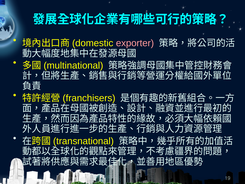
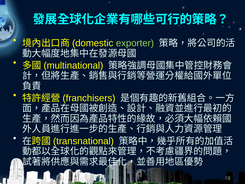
exporter colour: pink -> light green
